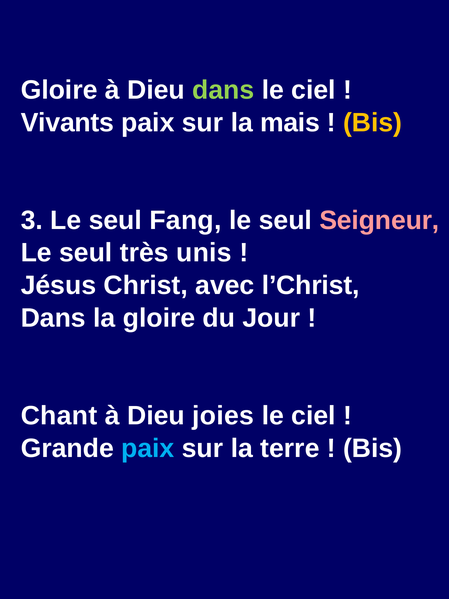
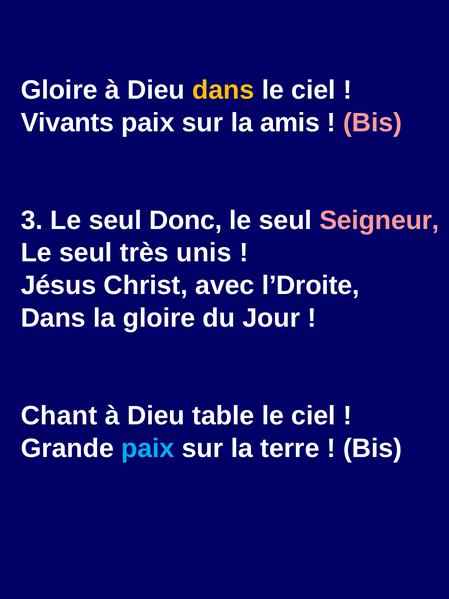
dans at (223, 90) colour: light green -> yellow
mais: mais -> amis
Bis at (373, 123) colour: yellow -> pink
Fang: Fang -> Donc
l’Christ: l’Christ -> l’Droite
joies: joies -> table
